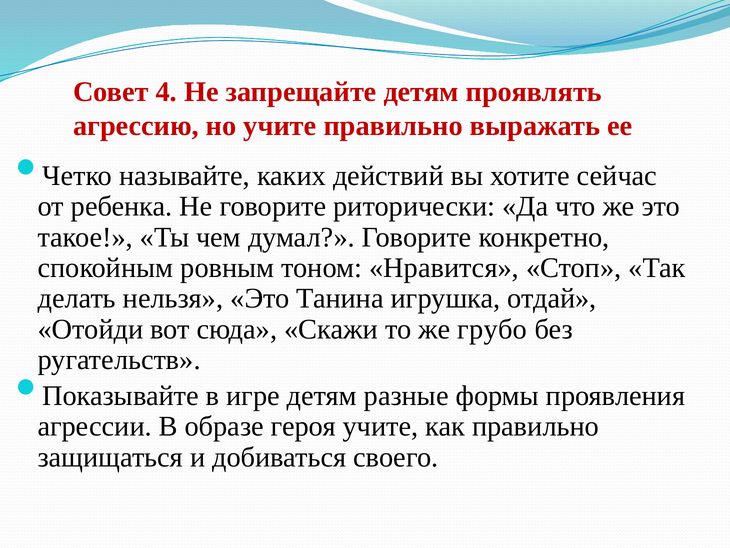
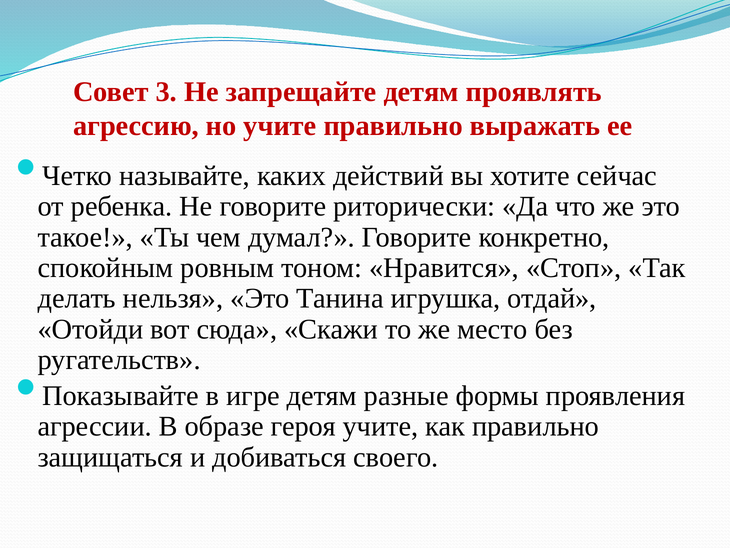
4: 4 -> 3
грубо: грубо -> место
